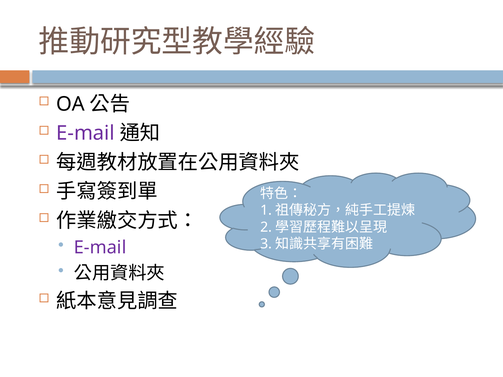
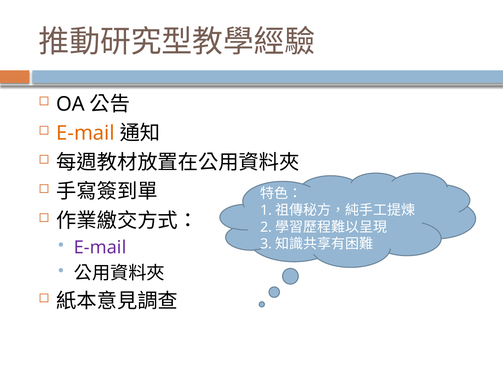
E-mail at (86, 133) colour: purple -> orange
